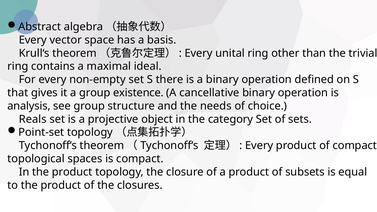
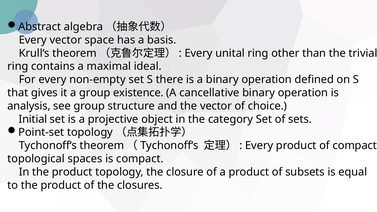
the needs: needs -> vector
Reals: Reals -> Initial
